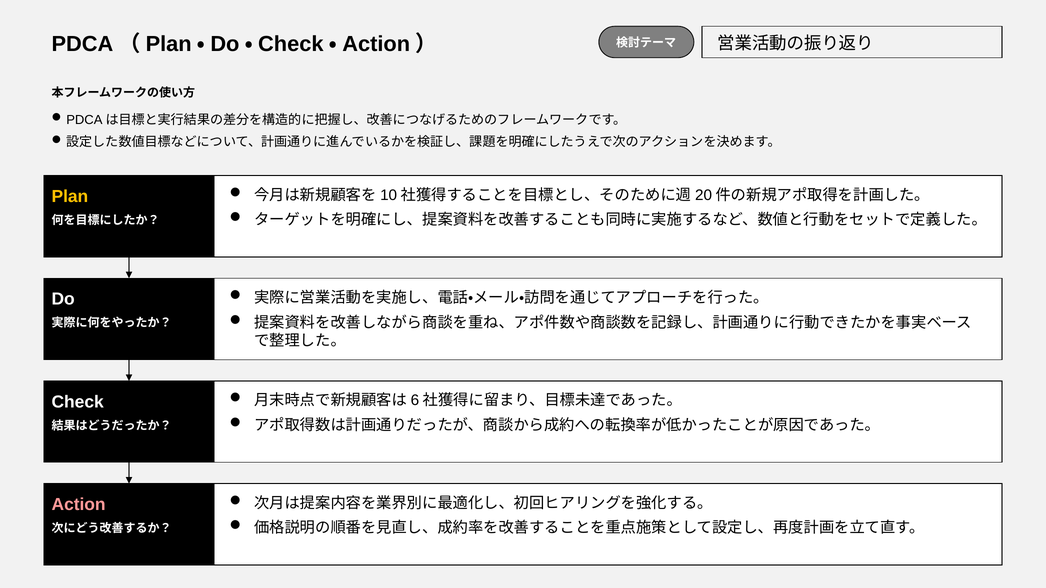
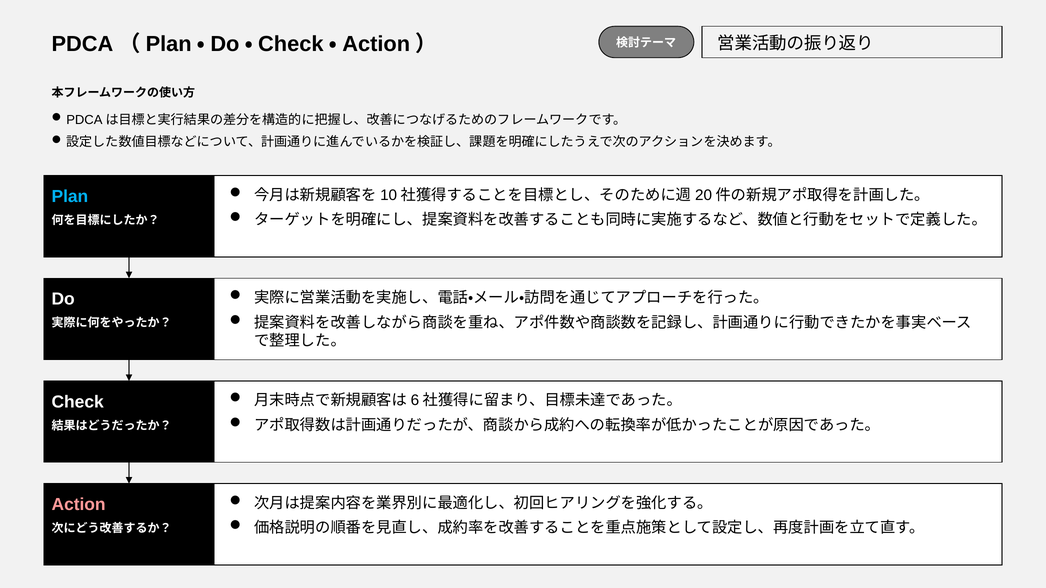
Plan colour: yellow -> light blue
